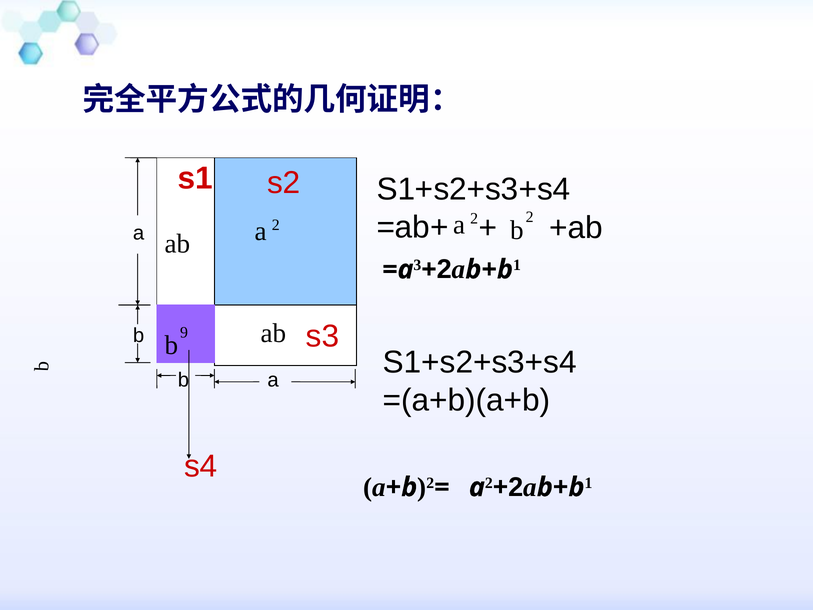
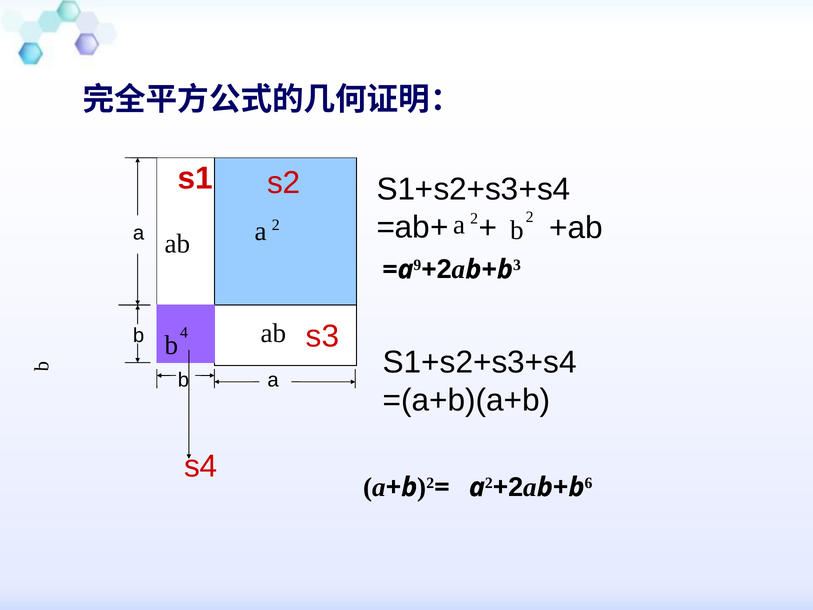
3: 3 -> 9
1 at (517, 265): 1 -> 3
9: 9 -> 4
1 at (588, 483): 1 -> 6
